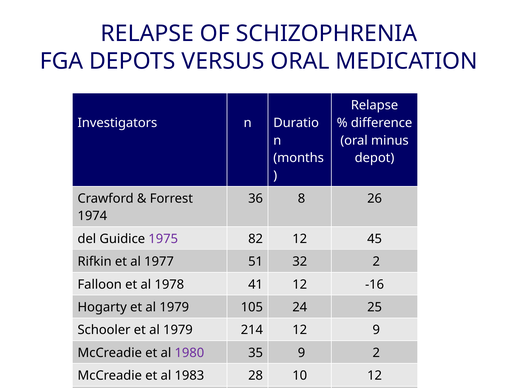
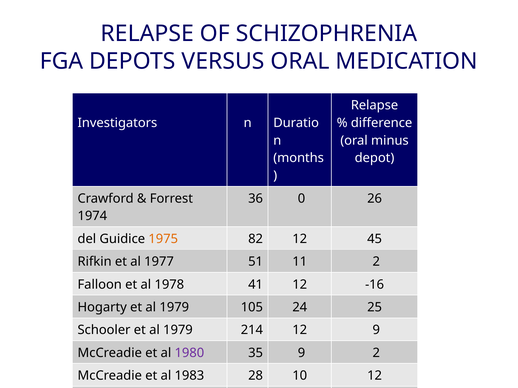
8: 8 -> 0
1975 colour: purple -> orange
32: 32 -> 11
